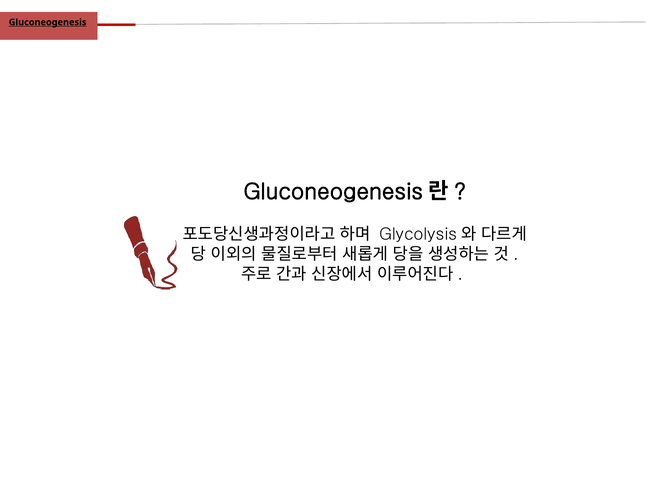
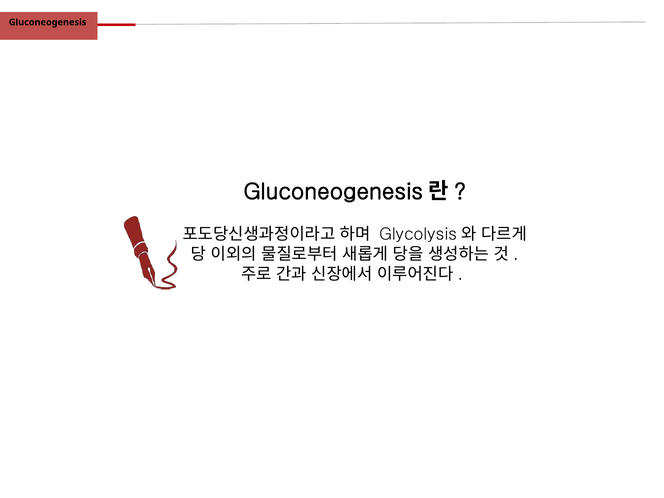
Gluconeogenesis underline: present -> none
